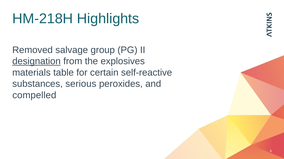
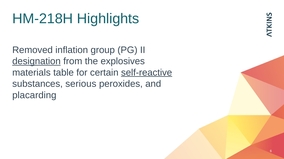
salvage: salvage -> inflation
self-reactive underline: none -> present
compelled: compelled -> placarding
